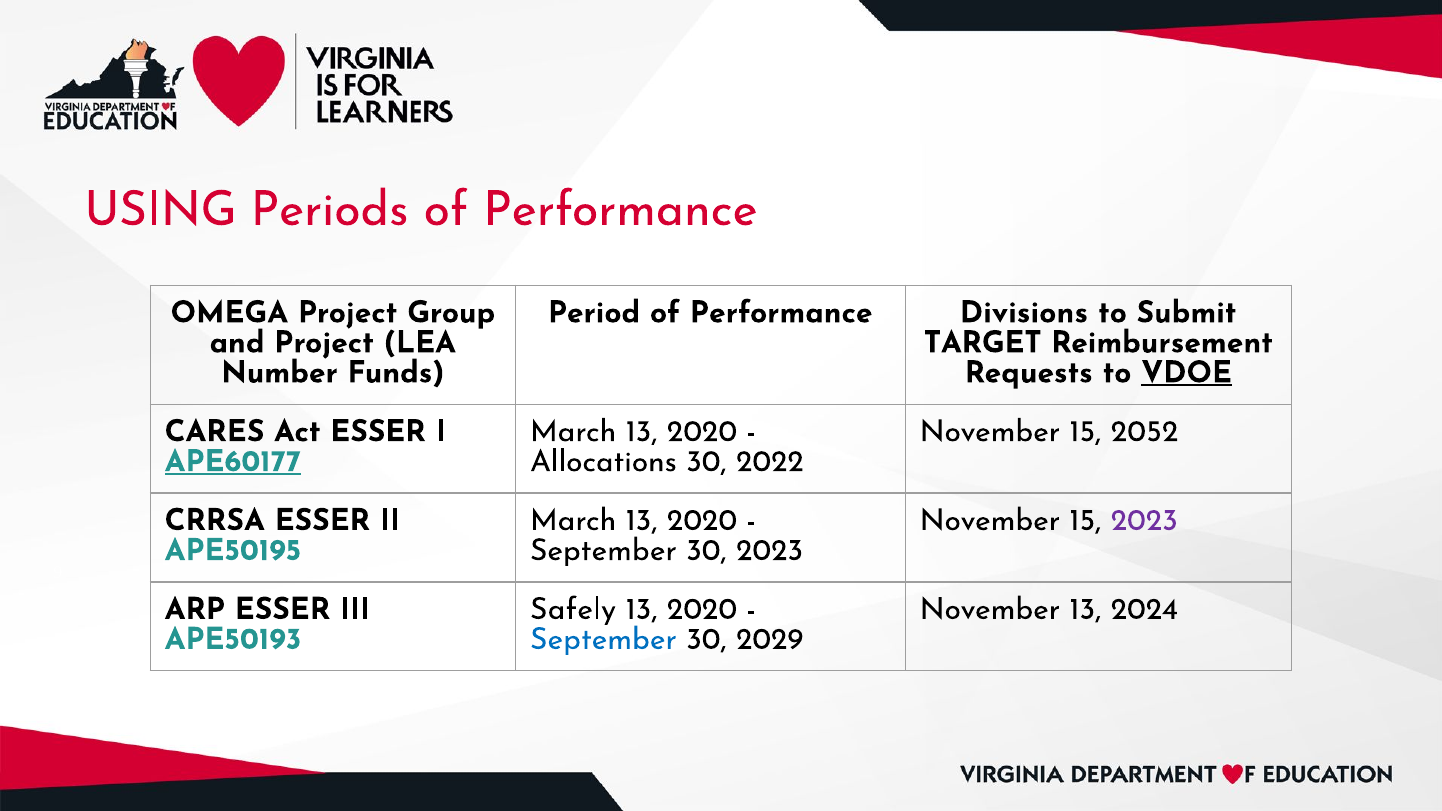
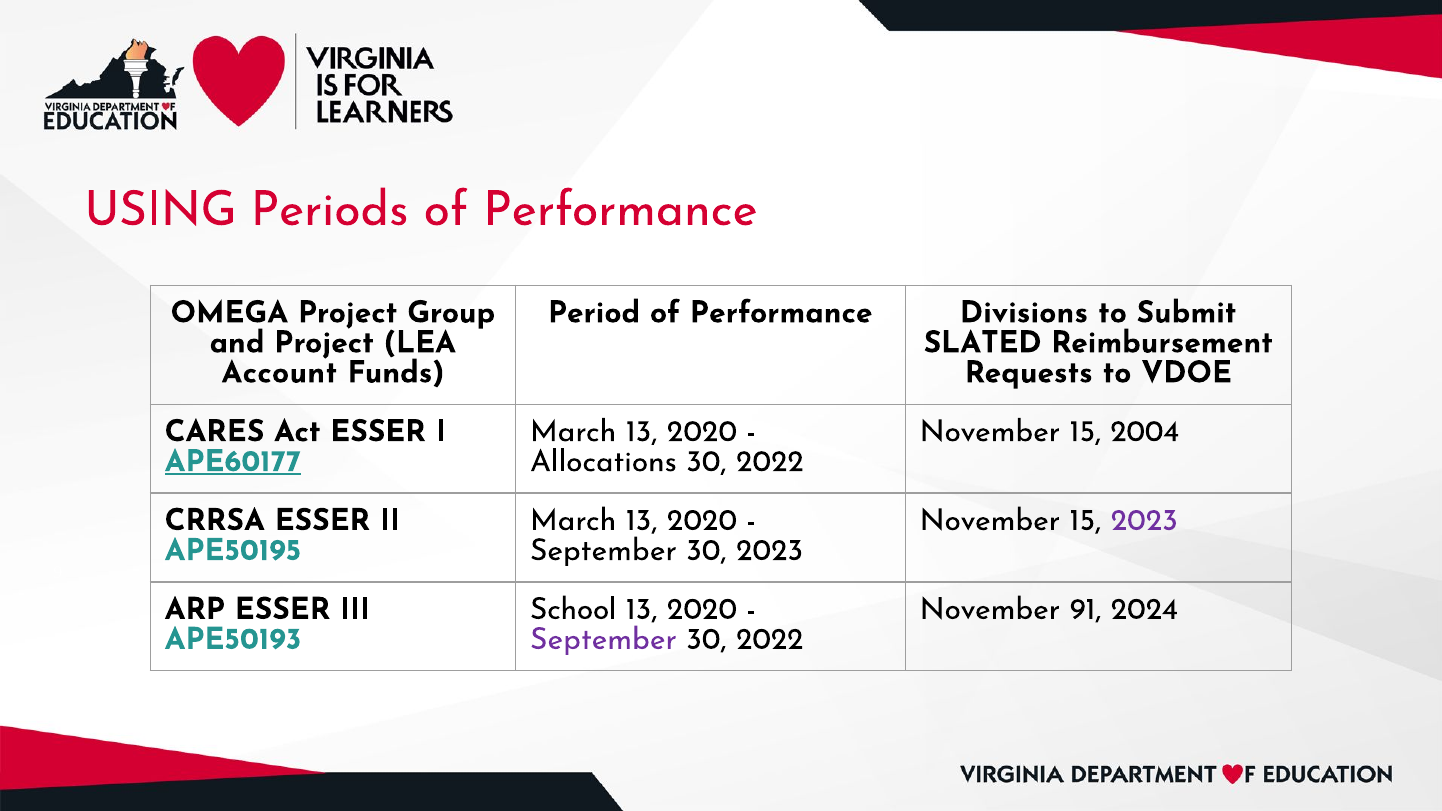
TARGET: TARGET -> SLATED
Number: Number -> Account
VDOE underline: present -> none
2052: 2052 -> 2004
Safely: Safely -> School
November 13: 13 -> 91
September at (603, 639) colour: blue -> purple
2029 at (770, 639): 2029 -> 2022
